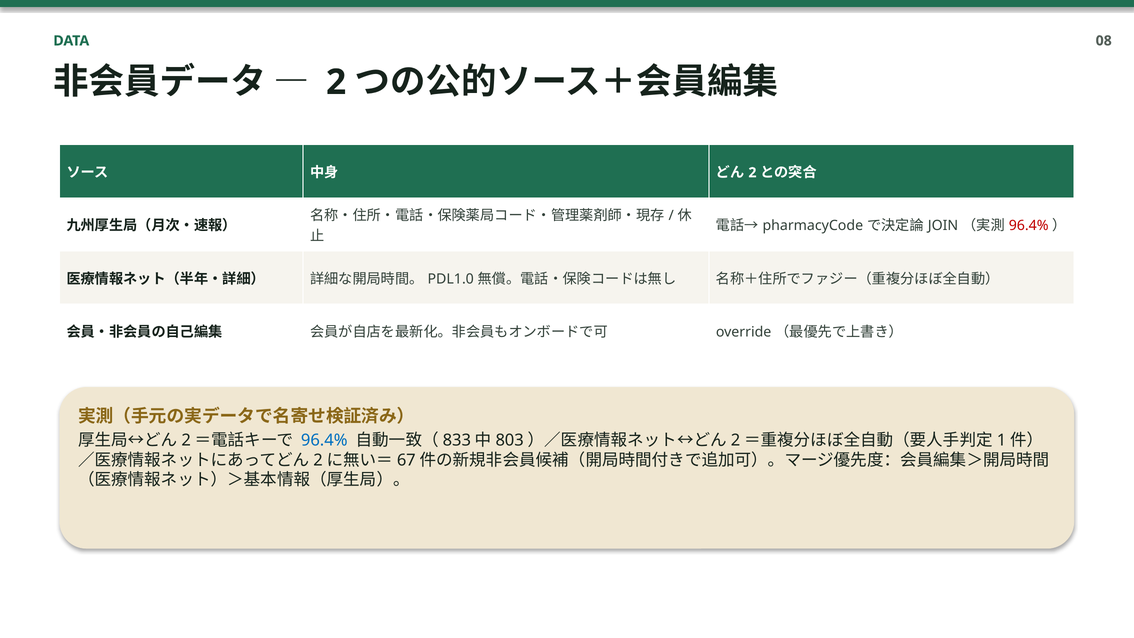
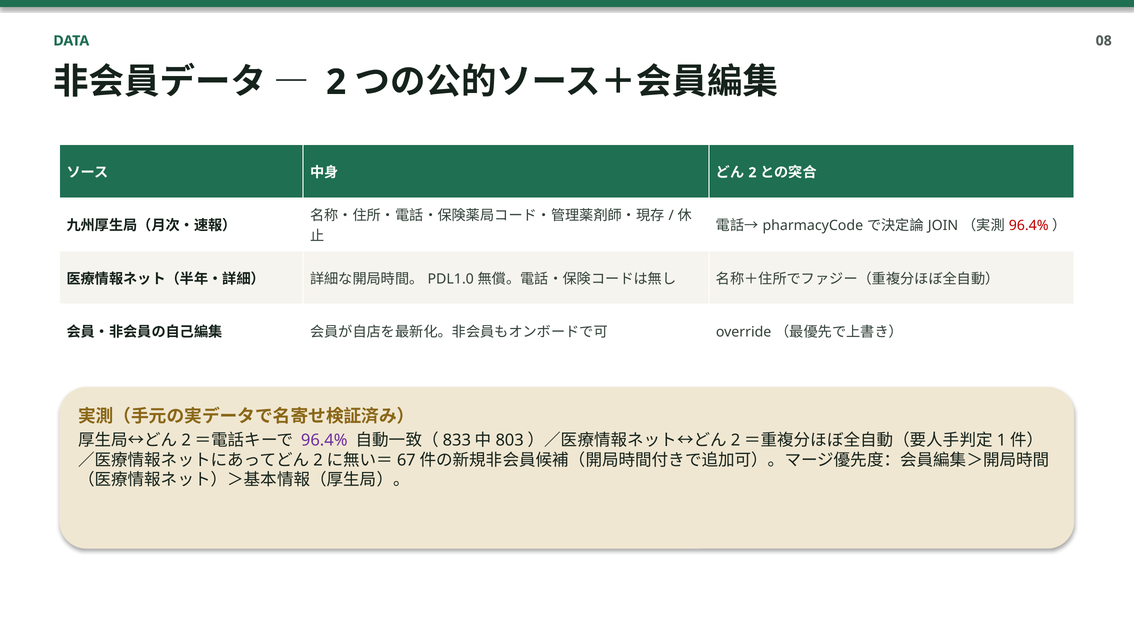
96.4% at (324, 440) colour: blue -> purple
